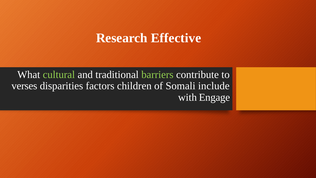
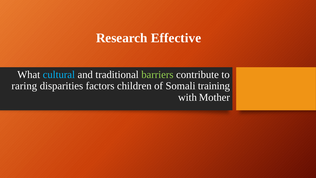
cultural colour: light green -> light blue
verses: verses -> raring
include: include -> training
Engage: Engage -> Mother
